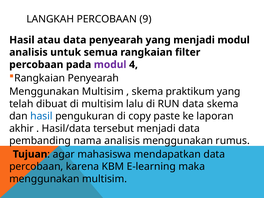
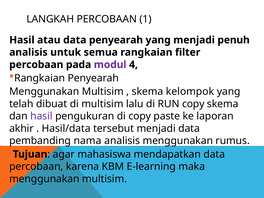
9: 9 -> 1
menjadi modul: modul -> penuh
praktikum: praktikum -> kelompok
RUN data: data -> copy
hasil at (41, 116) colour: blue -> purple
